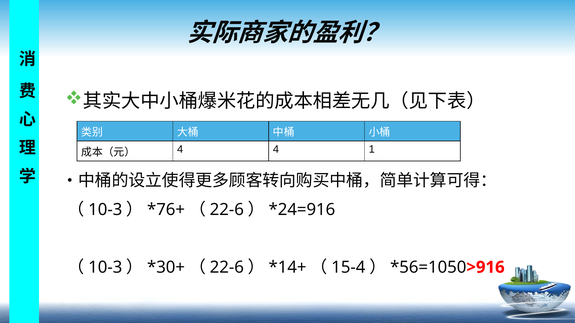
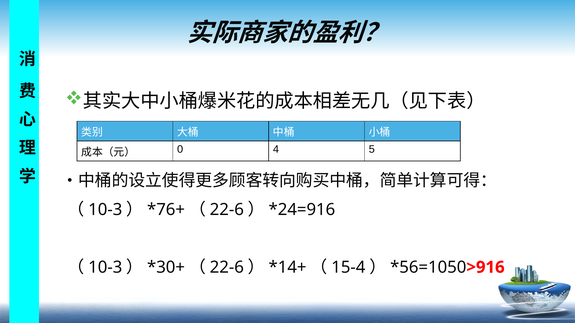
4 at (180, 150): 4 -> 0
1: 1 -> 5
